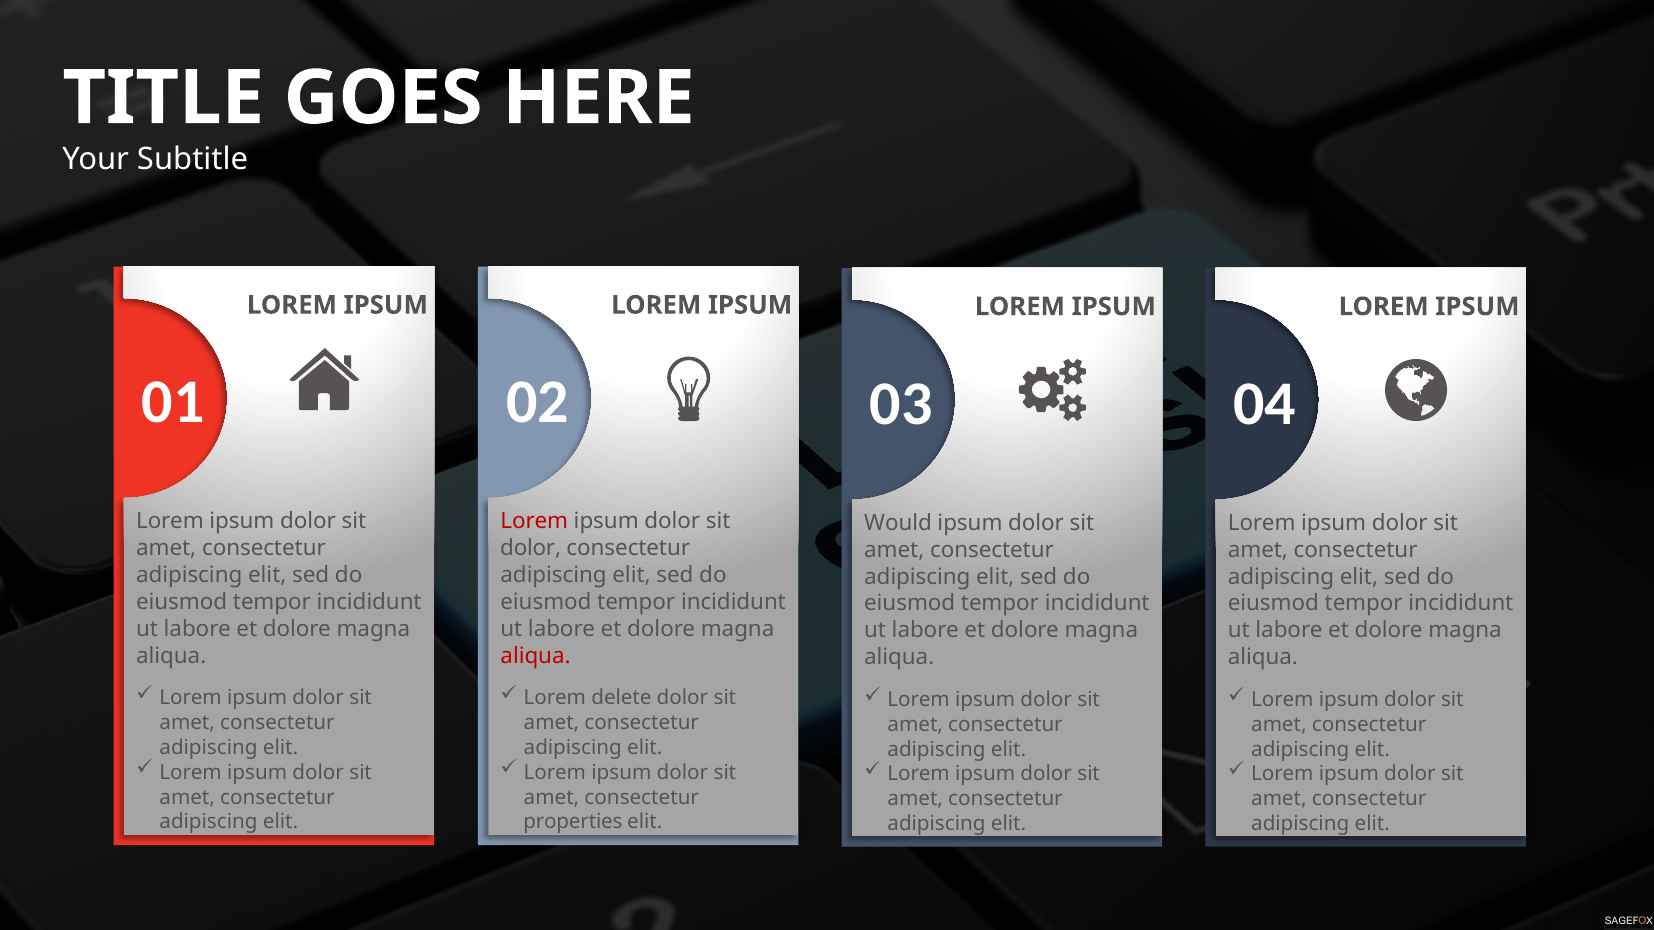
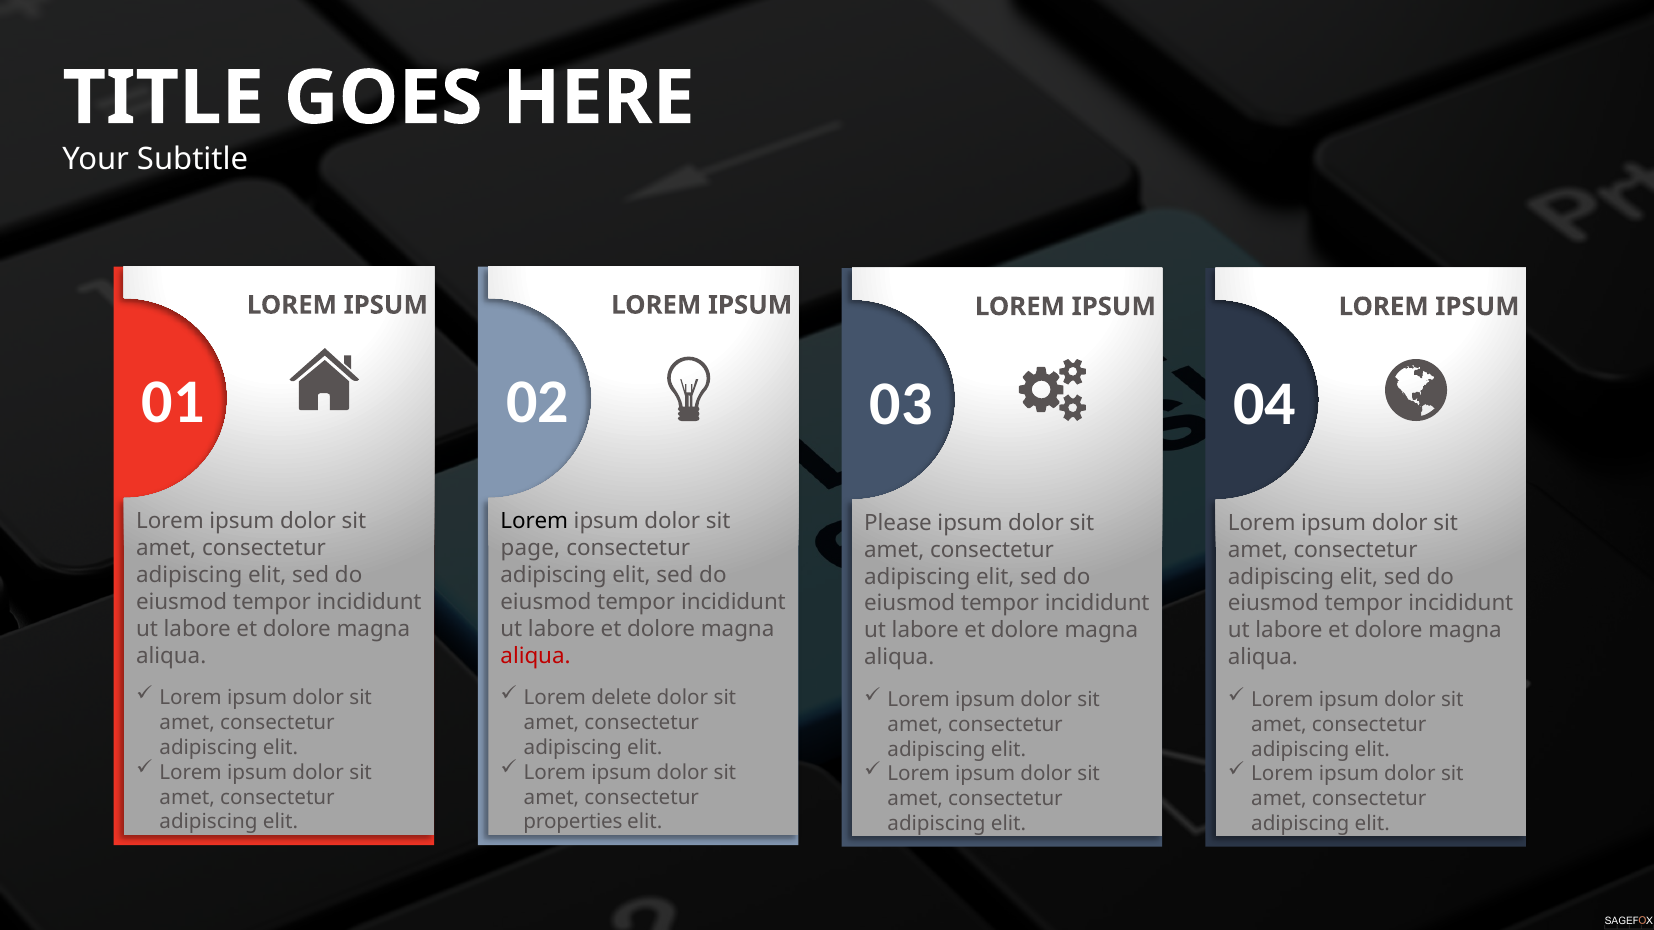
Lorem at (534, 522) colour: red -> black
Would: Would -> Please
dolor at (531, 548): dolor -> page
